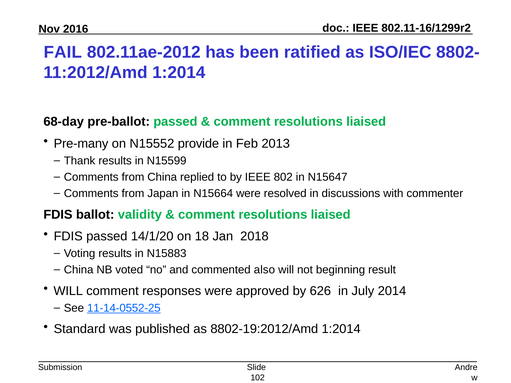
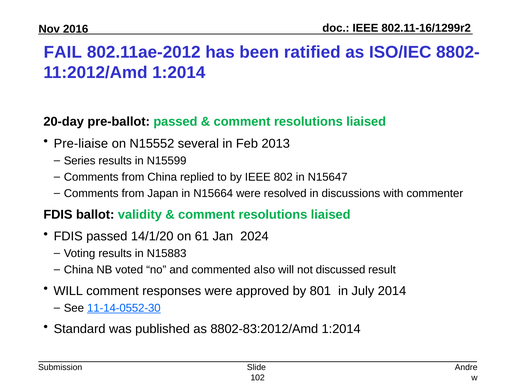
68-day: 68-day -> 20-day
Pre-many: Pre-many -> Pre-liaise
provide: provide -> several
Thank: Thank -> Series
18: 18 -> 61
2018: 2018 -> 2024
beginning: beginning -> discussed
626: 626 -> 801
11-14-0552-25: 11-14-0552-25 -> 11-14-0552-30
8802-19:2012/Amd: 8802-19:2012/Amd -> 8802-83:2012/Amd
